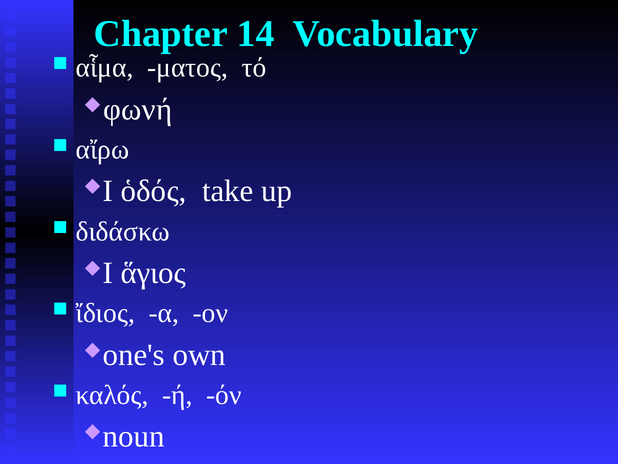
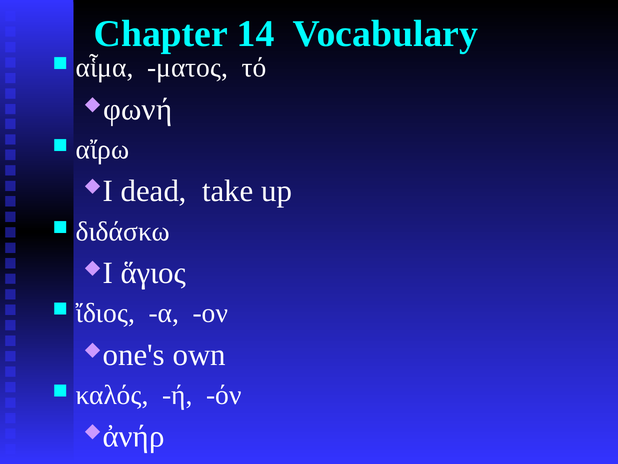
ὁδός: ὁδός -> dead
noun: noun -> ἀνήρ
